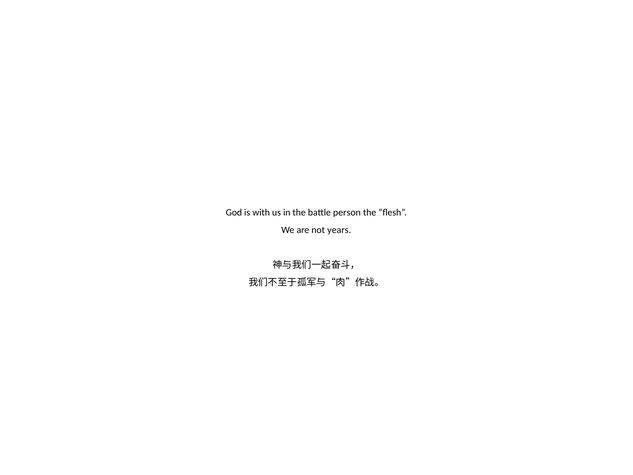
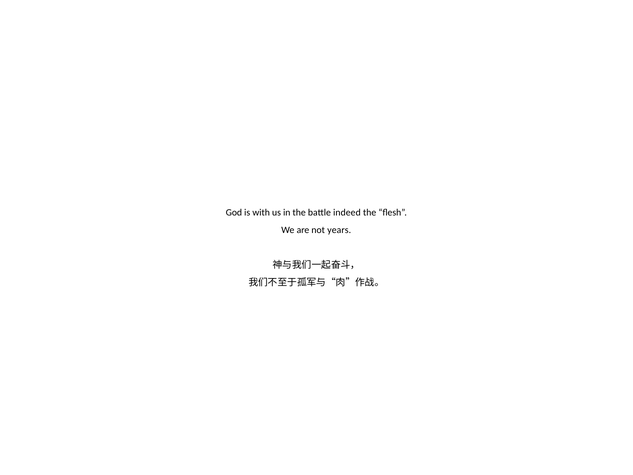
person: person -> indeed
